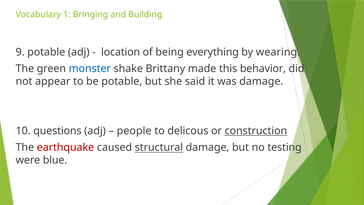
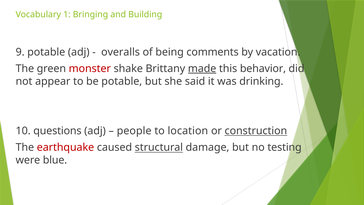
location: location -> overalls
everything: everything -> comments
wearing: wearing -> vacation
monster colour: blue -> red
made underline: none -> present
was damage: damage -> drinking
delicous: delicous -> location
